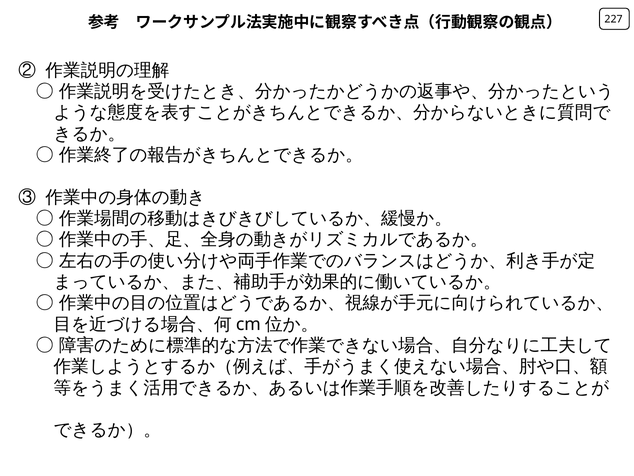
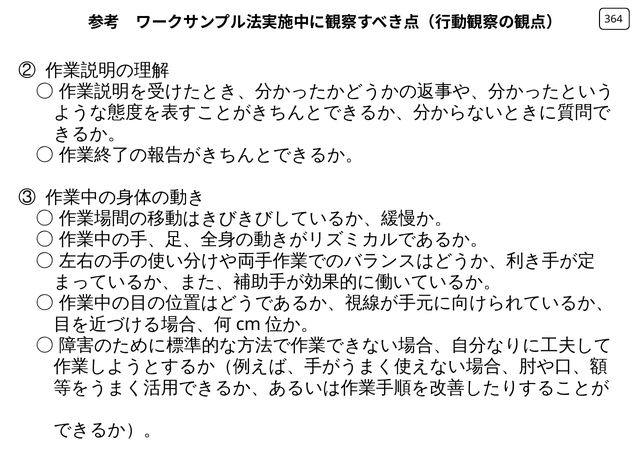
227: 227 -> 364
